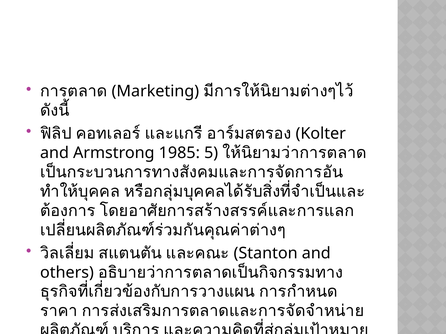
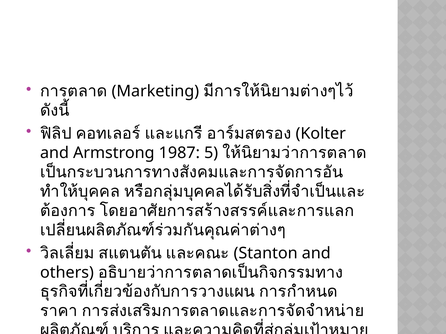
1985: 1985 -> 1987
